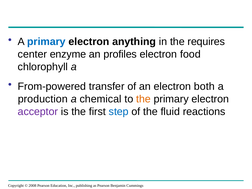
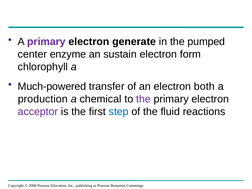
primary at (46, 42) colour: blue -> purple
anything: anything -> generate
requires: requires -> pumped
profiles: profiles -> sustain
food: food -> form
From-powered: From-powered -> Much-powered
the at (143, 99) colour: orange -> purple
